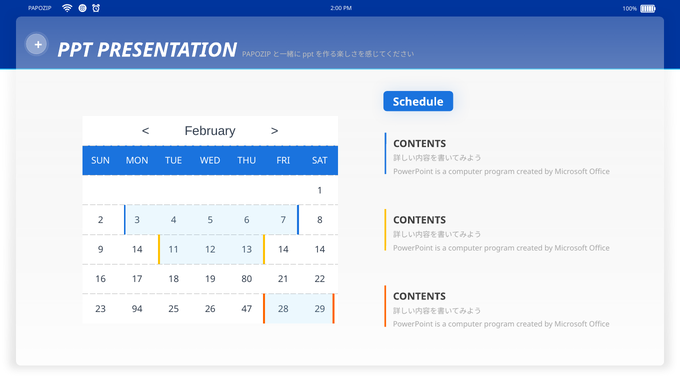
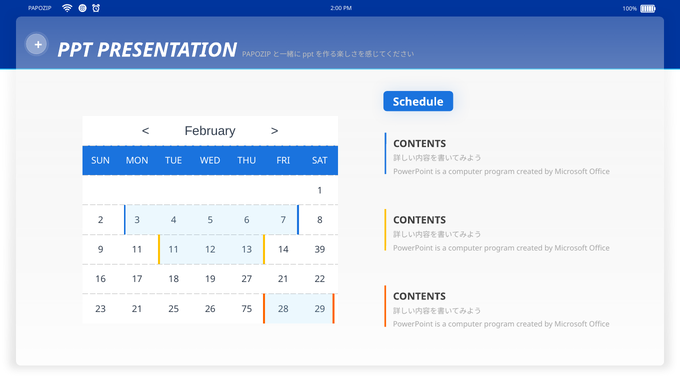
9 14: 14 -> 11
14 14: 14 -> 39
80: 80 -> 27
23 94: 94 -> 21
47: 47 -> 75
